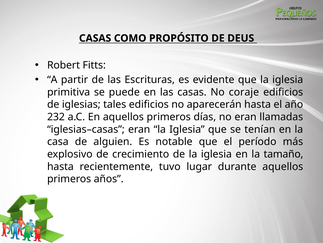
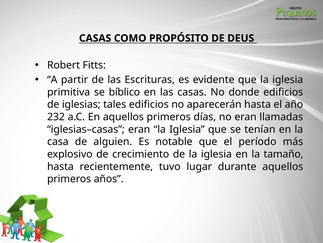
puede: puede -> bíblico
coraje: coraje -> donde
